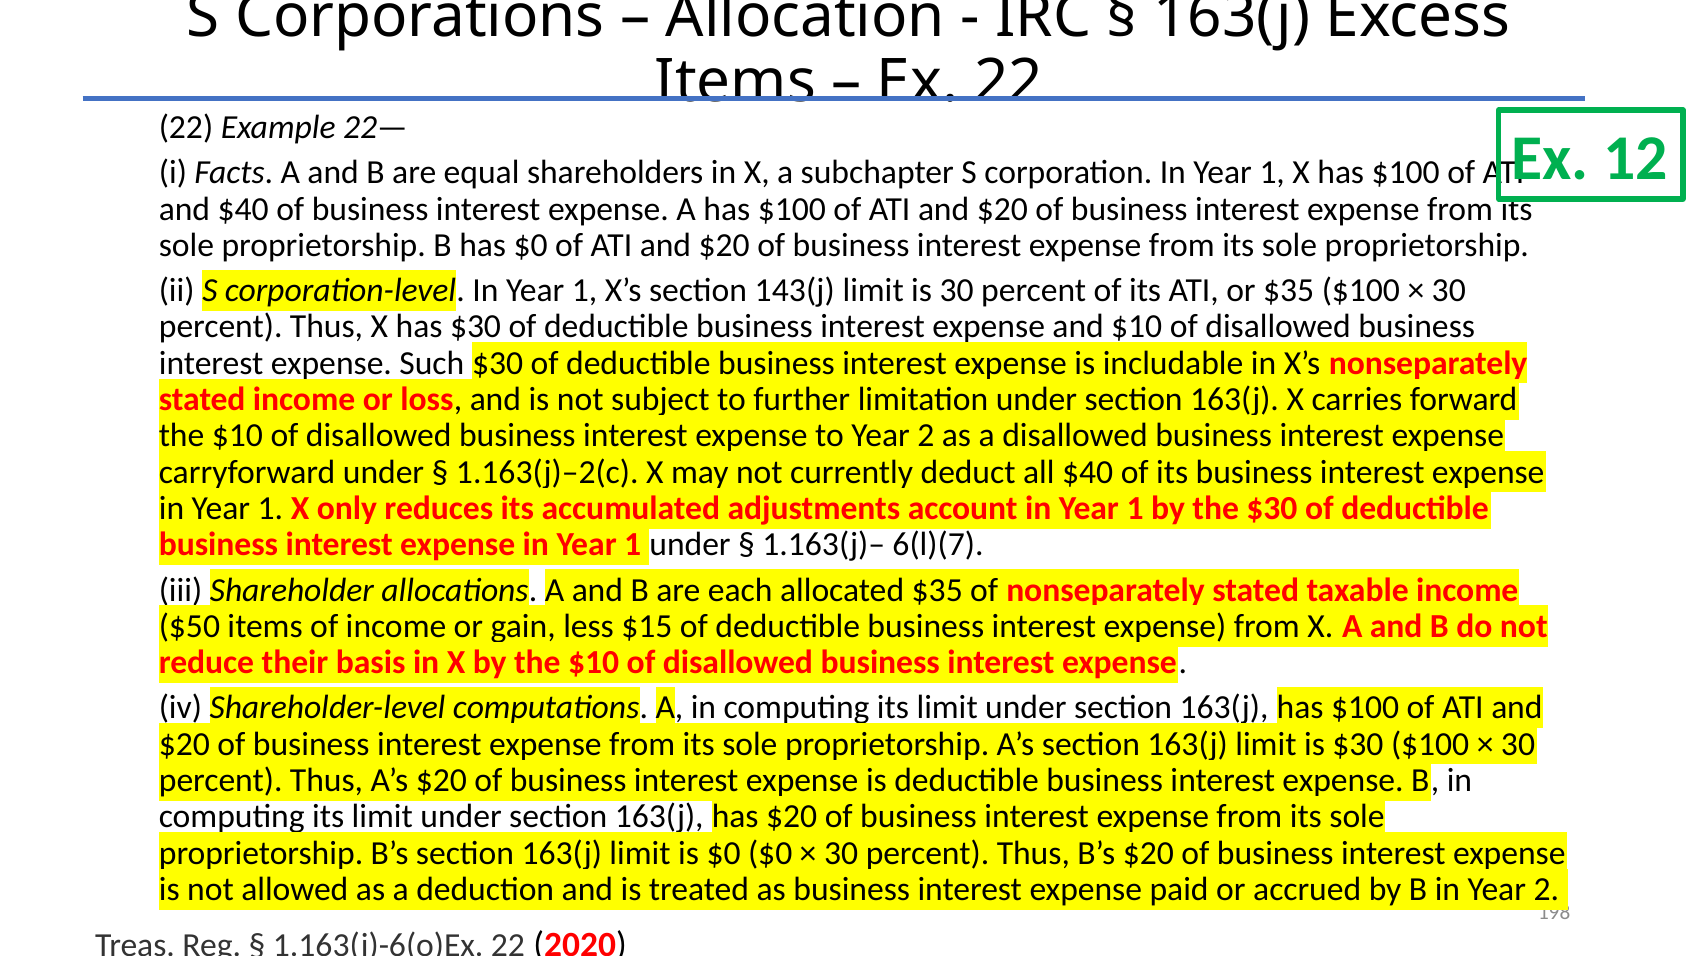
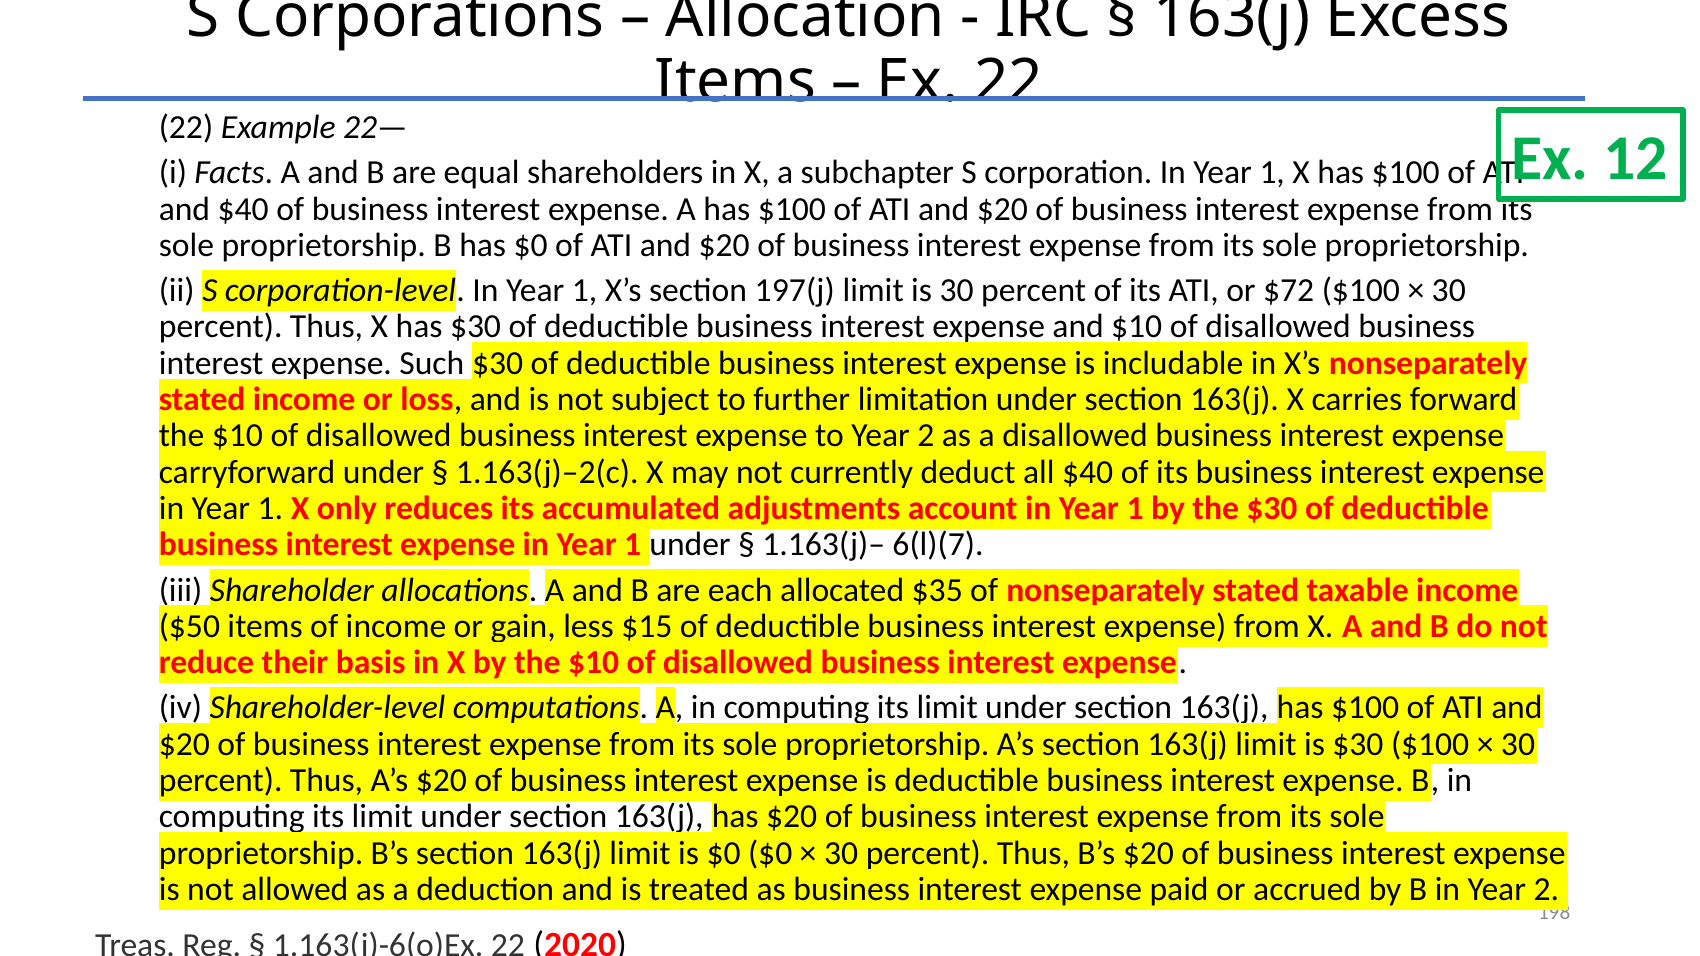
143(j: 143(j -> 197(j
or $35: $35 -> $72
